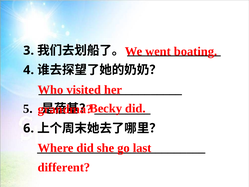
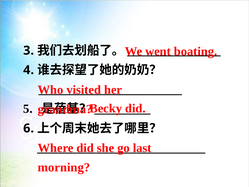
different: different -> morning
